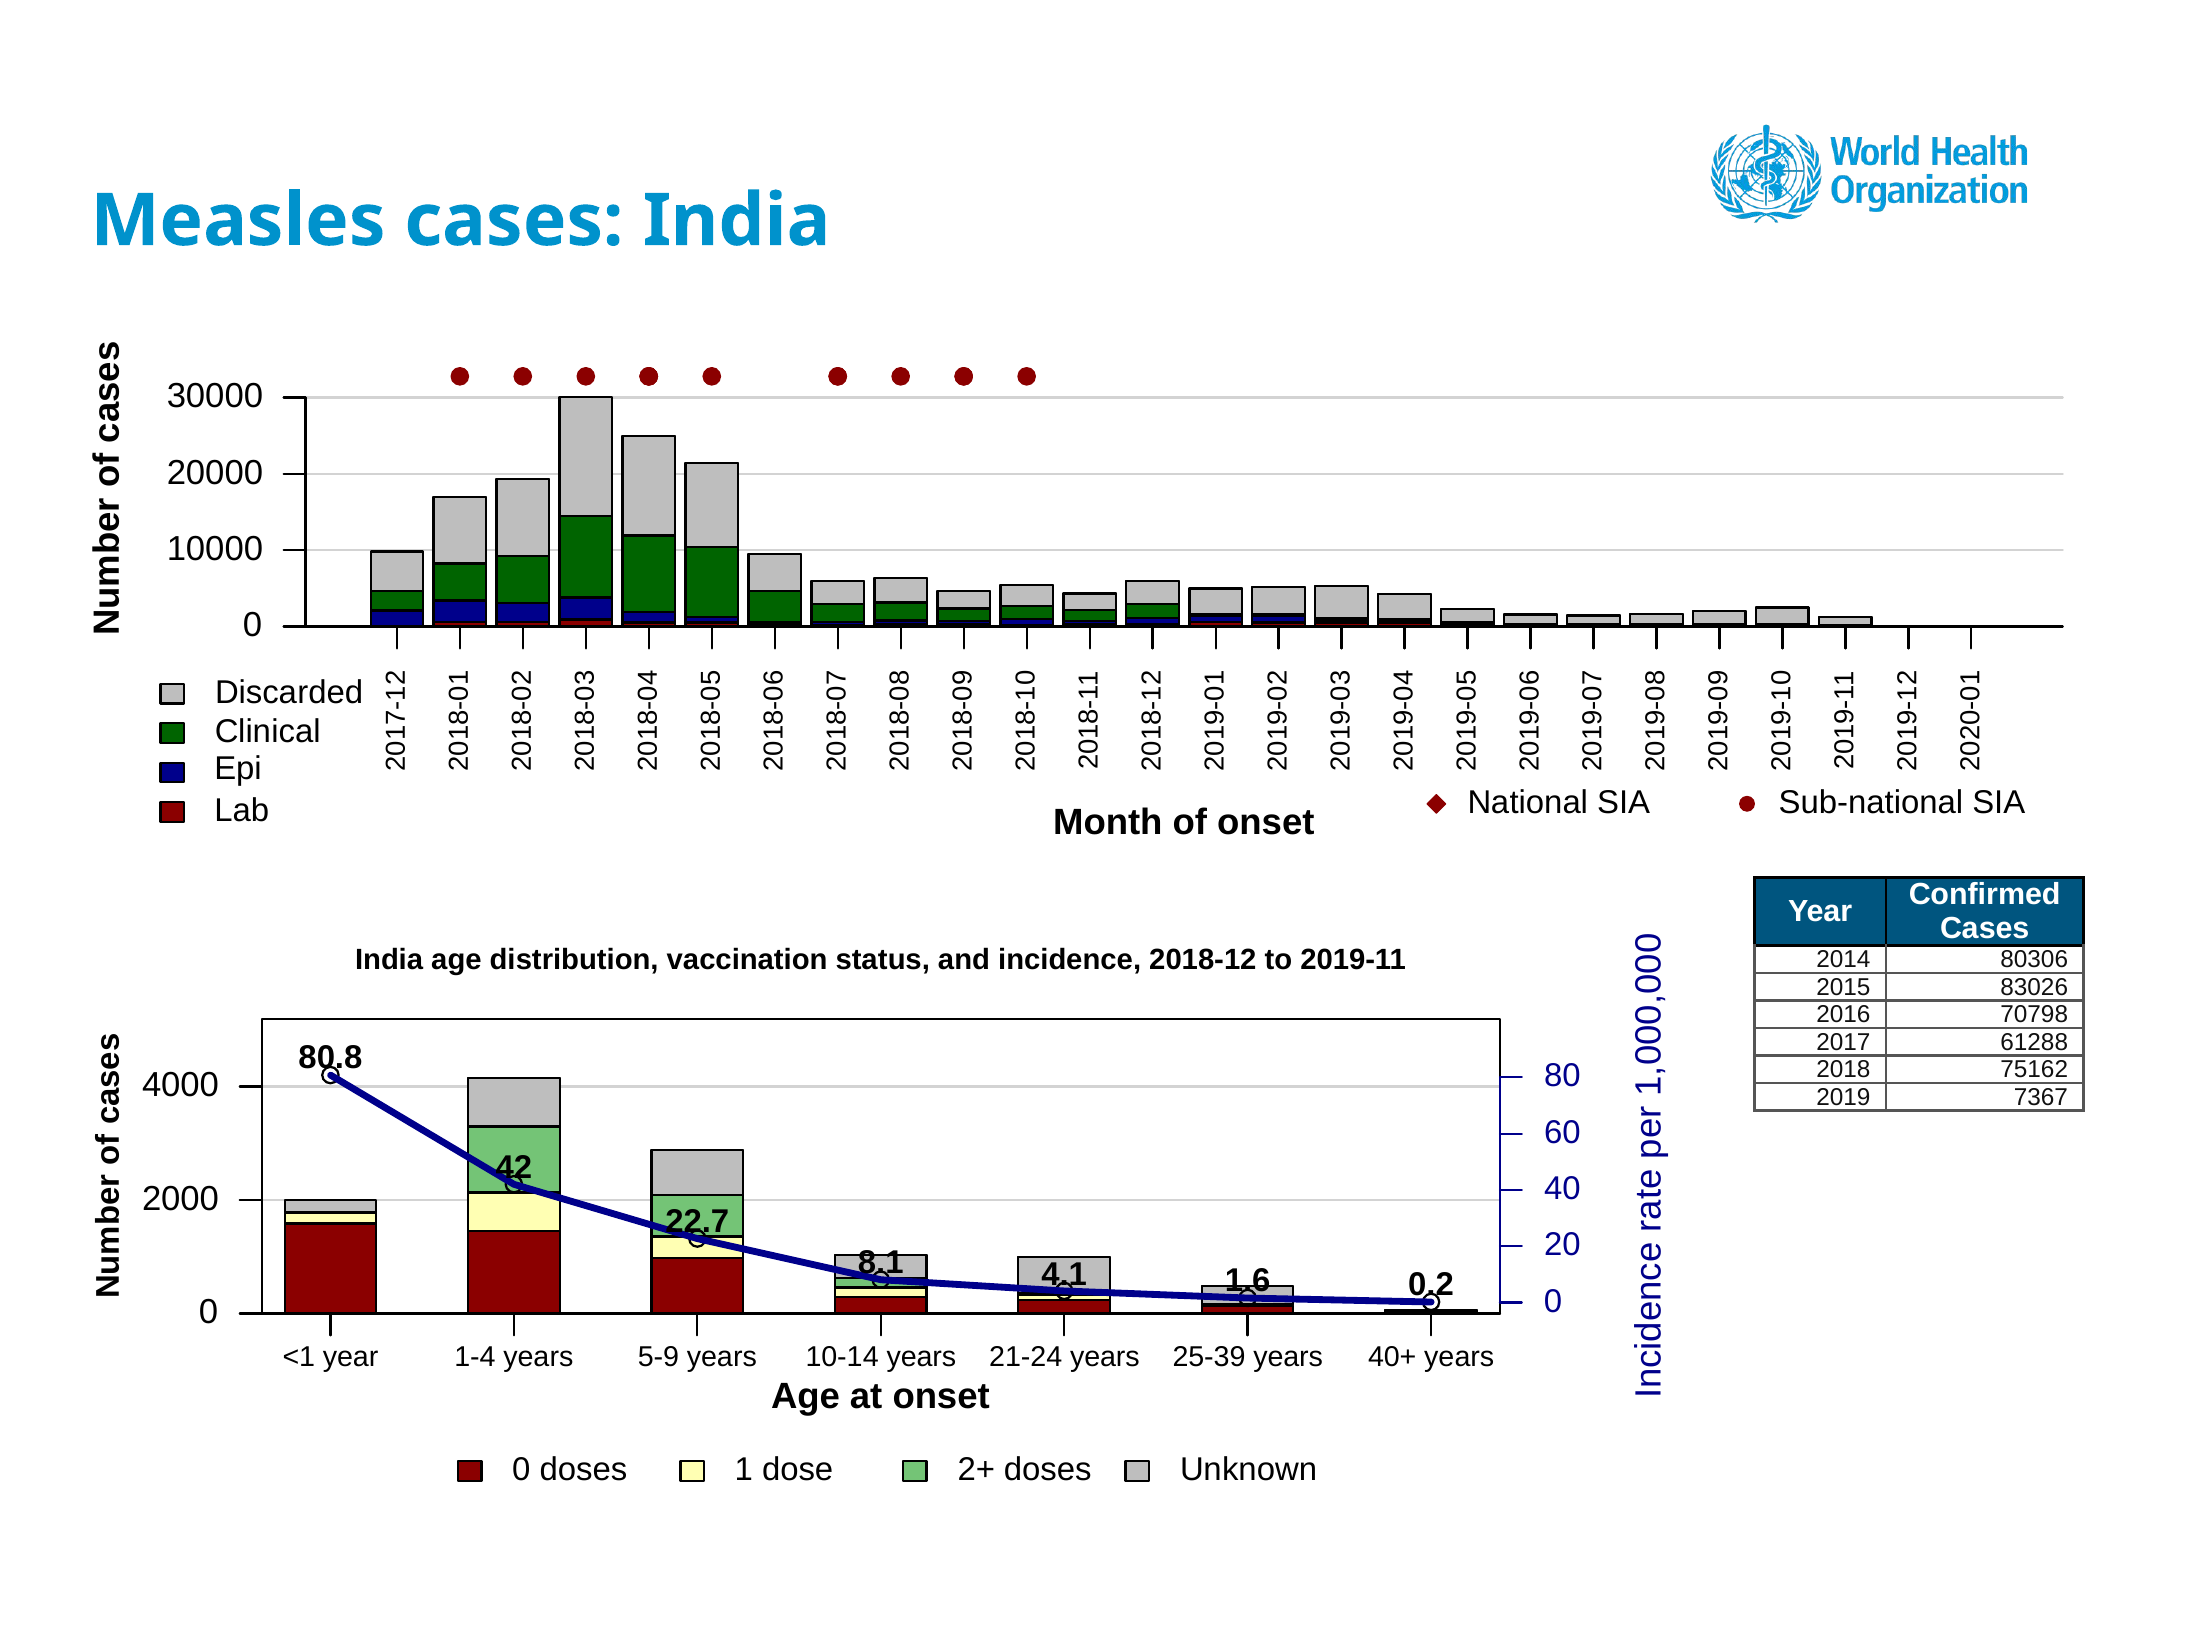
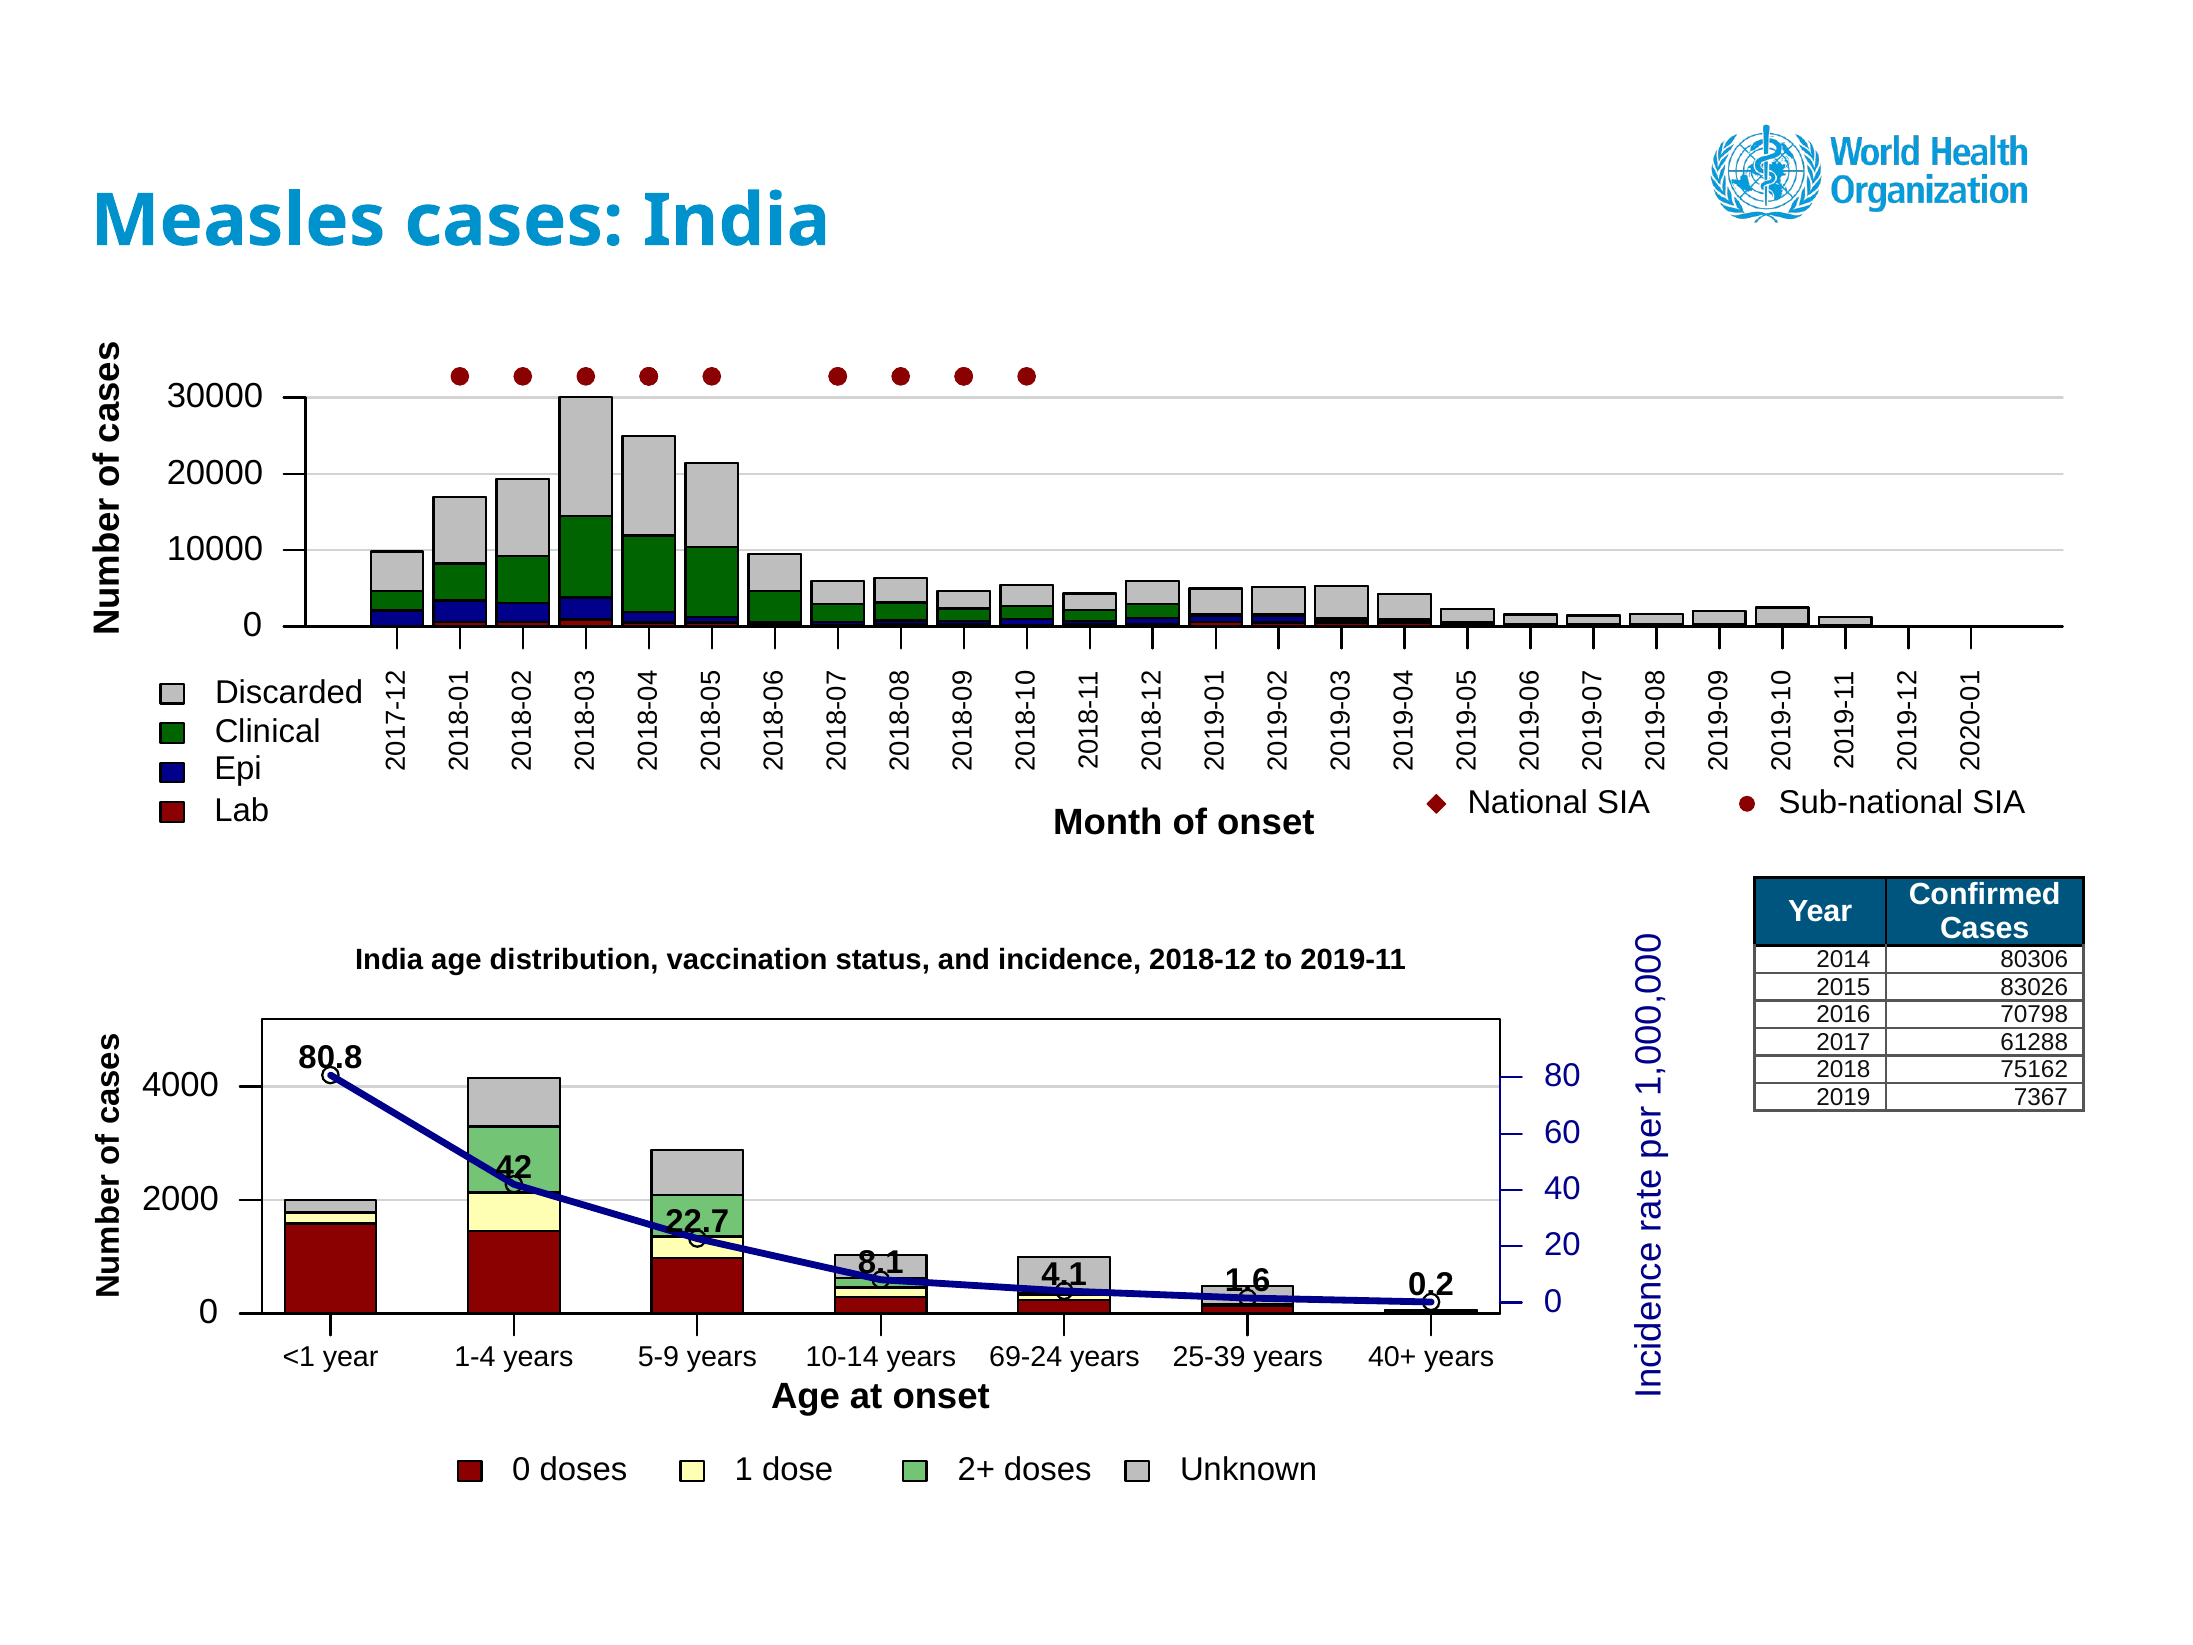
21-24: 21-24 -> 69-24
